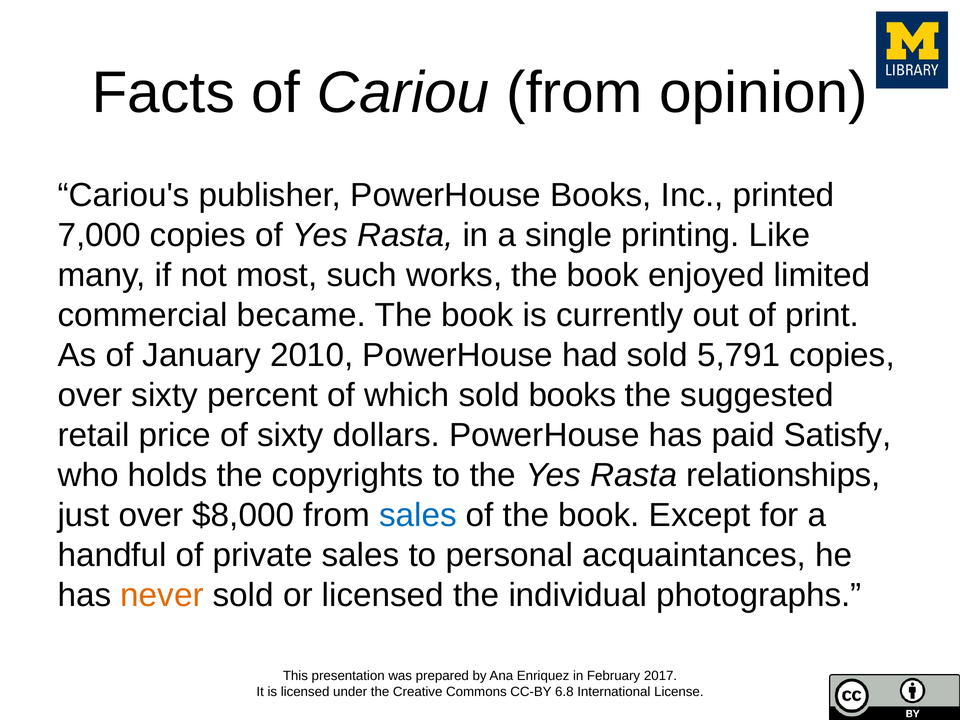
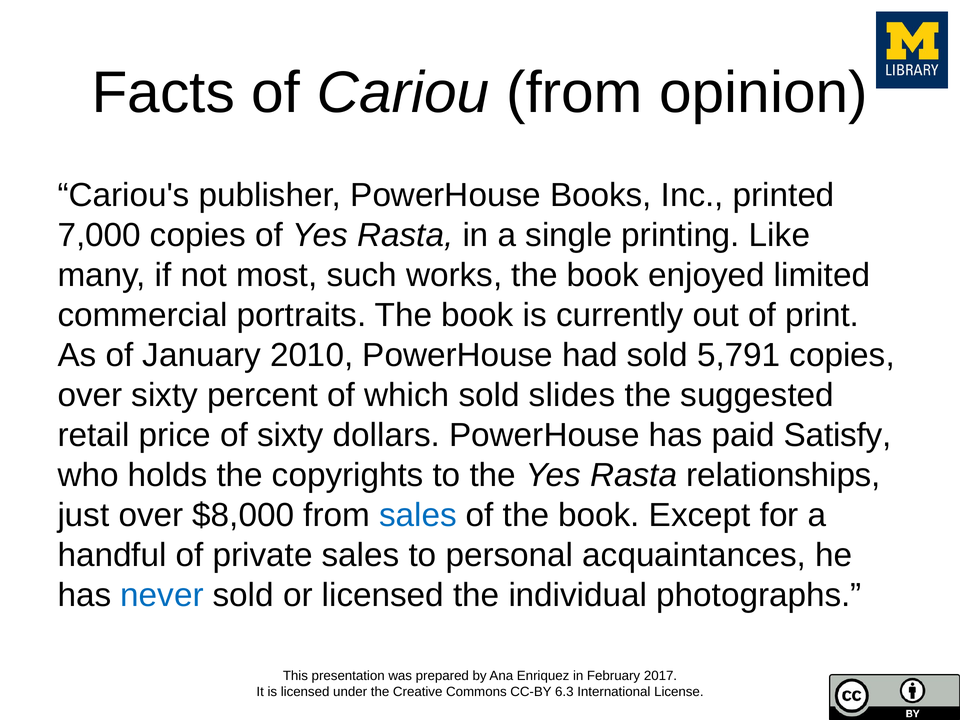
became: became -> portraits
sold books: books -> slides
never colour: orange -> blue
6.8: 6.8 -> 6.3
